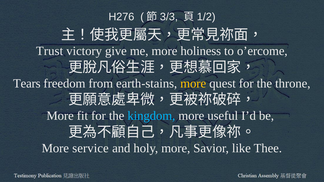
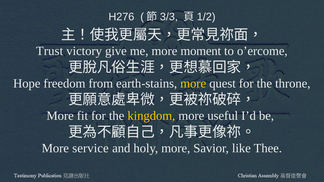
holiness: holiness -> moment
Tears: Tears -> Hope
kingdom colour: light blue -> yellow
